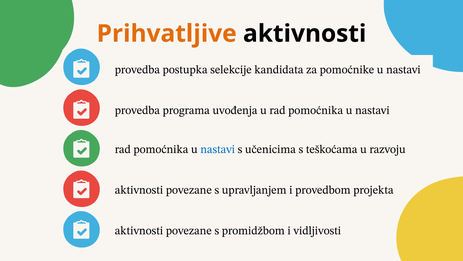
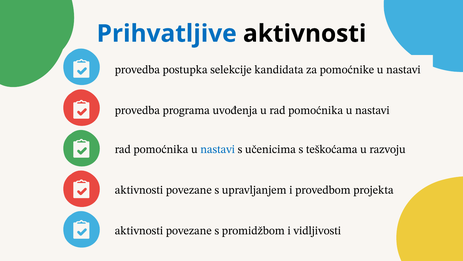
Prihvatljive colour: orange -> blue
